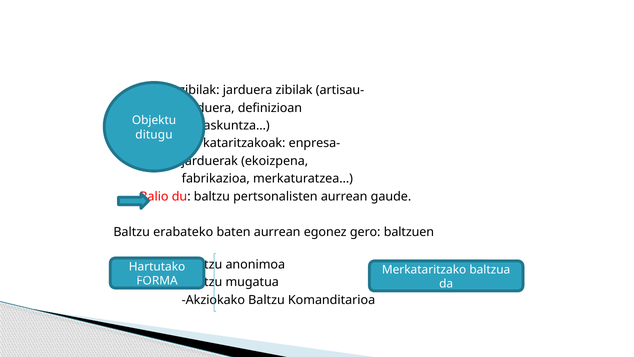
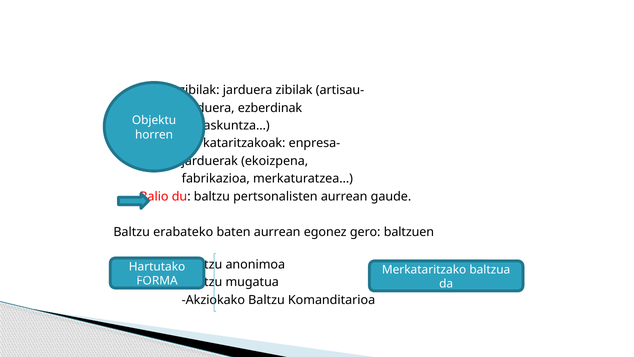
definizioan: definizioan -> ezberdinak
ditugu: ditugu -> horren
